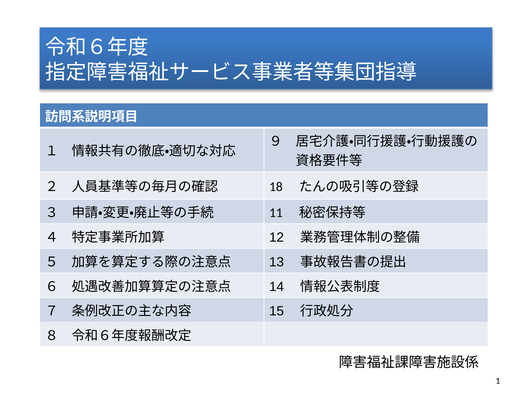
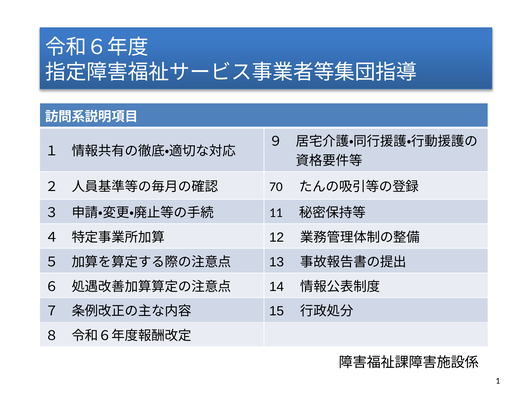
18: 18 -> 70
